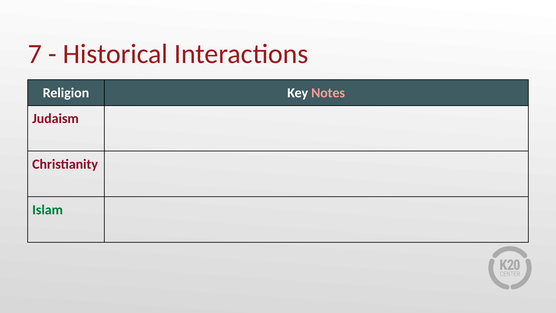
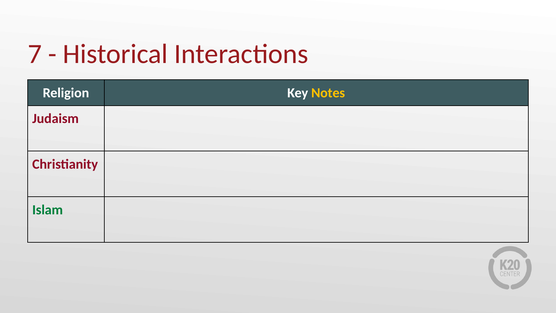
Notes colour: pink -> yellow
